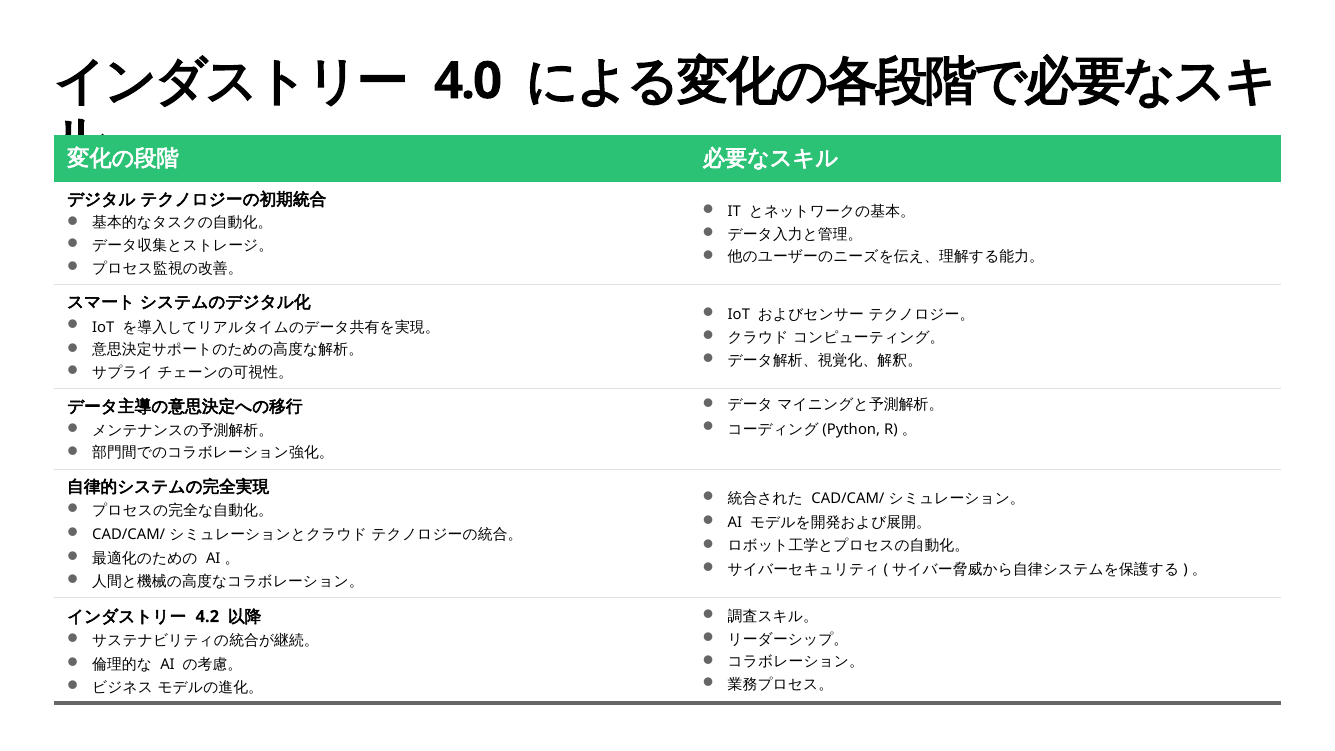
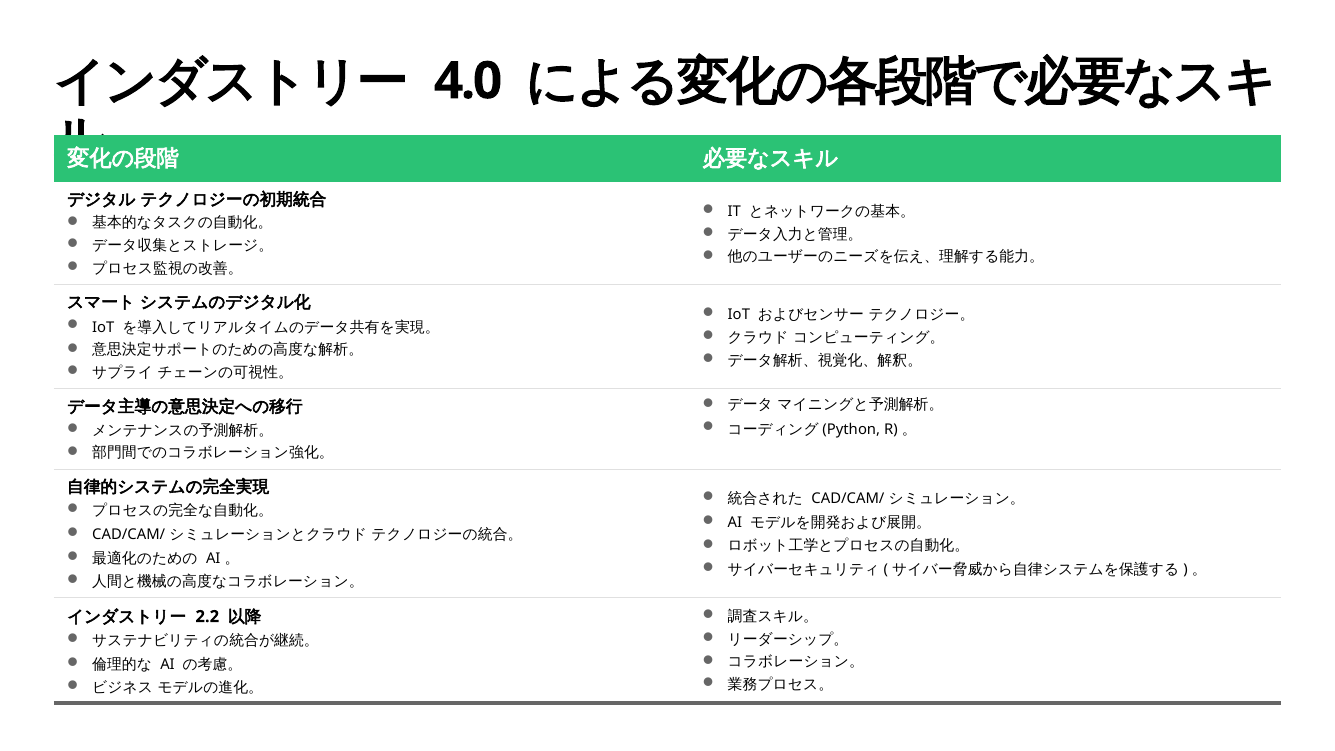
4.2: 4.2 -> 2.2
